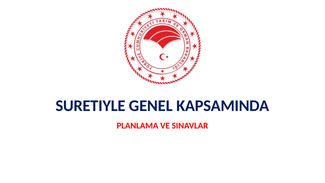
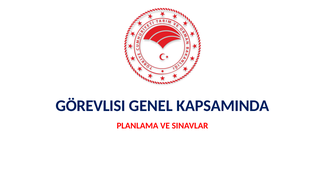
SURETIYLE: SURETIYLE -> GÖREVLISI
